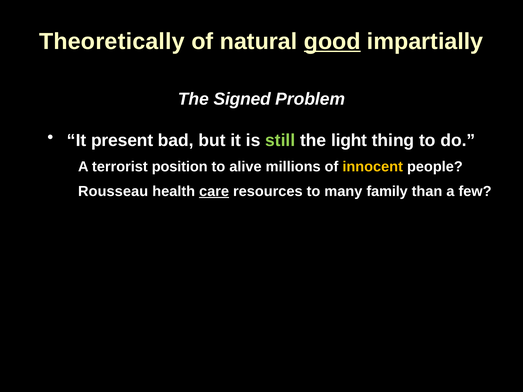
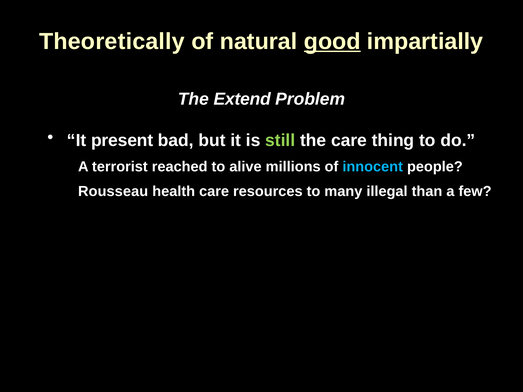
Signed: Signed -> Extend
the light: light -> care
position: position -> reached
innocent colour: yellow -> light blue
care at (214, 191) underline: present -> none
family: family -> illegal
